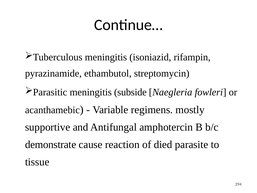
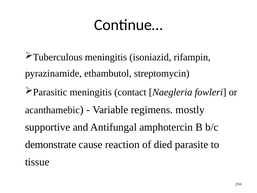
subside: subside -> contact
